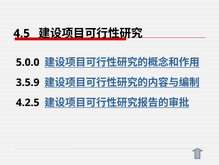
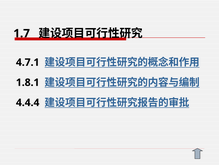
4.5: 4.5 -> 1.7
5.0.0: 5.0.0 -> 4.7.1
3.5.9: 3.5.9 -> 1.8.1
4.2.5: 4.2.5 -> 4.4.4
